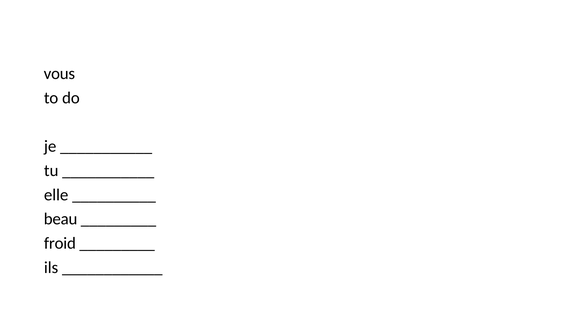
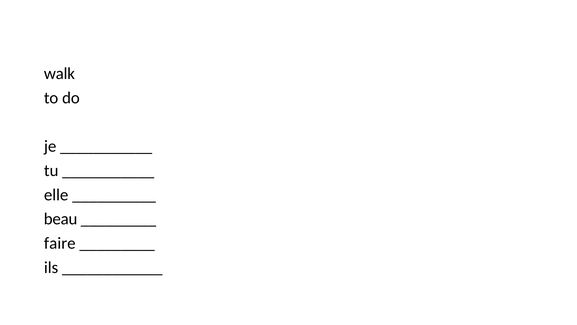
vous: vous -> walk
froid: froid -> faire
